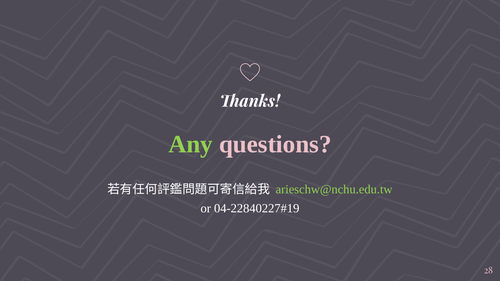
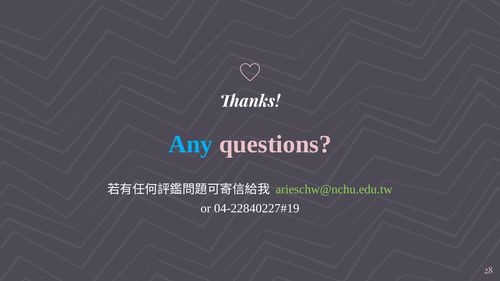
Any colour: light green -> light blue
